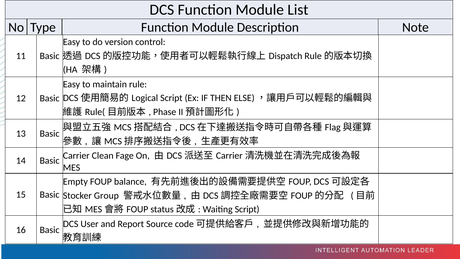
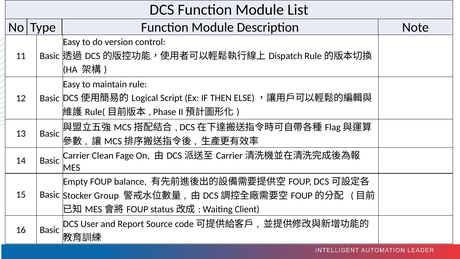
Waiting Script: Script -> Client
